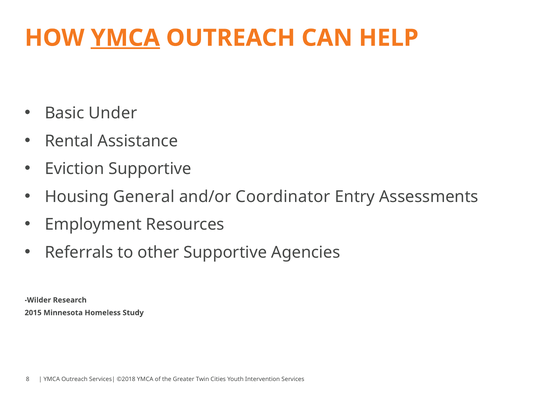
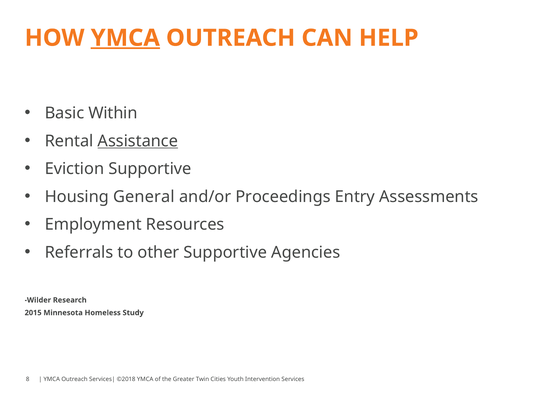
Under: Under -> Within
Assistance underline: none -> present
Coordinator: Coordinator -> Proceedings
